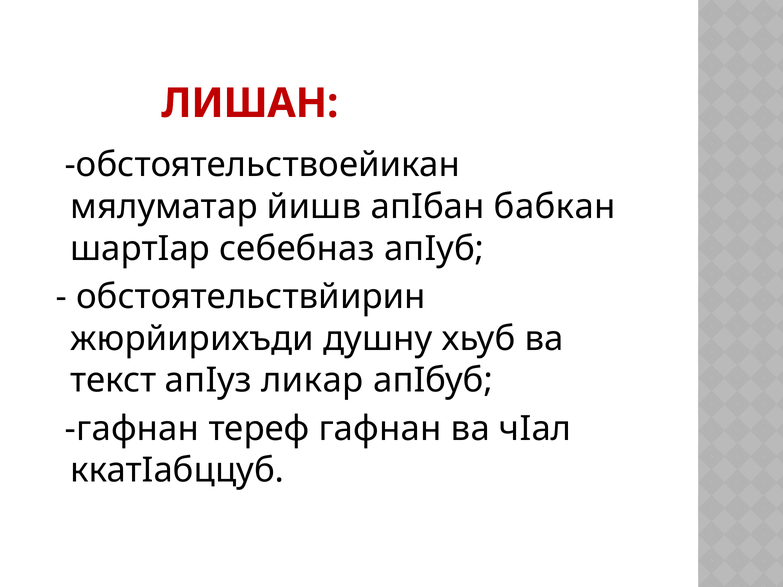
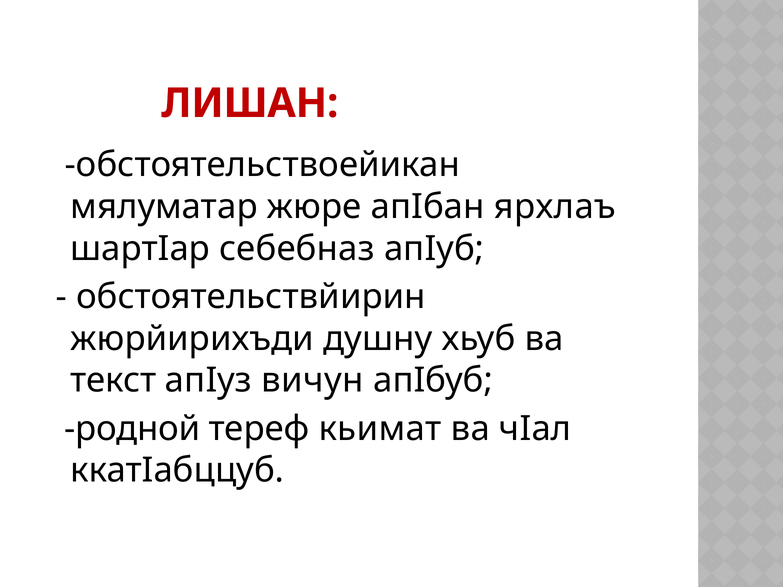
йишв: йишв -> жюре
бабкан: бабкан -> ярхлаъ
ликар: ликар -> вичун
гафнан at (132, 429): гафнан -> родной
тереф гафнан: гафнан -> кьимат
